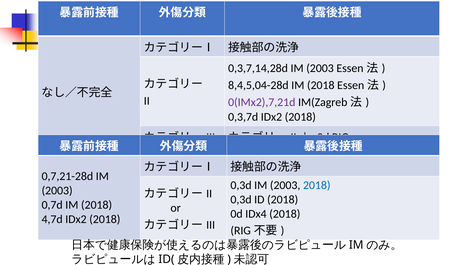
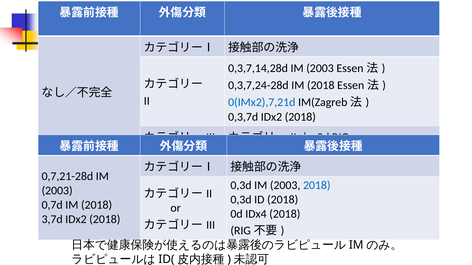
8,4,5,04-28d: 8,4,5,04-28d -> 0,3,7,24-28d
0(IMx2),7,21d colour: purple -> blue
4,7d: 4,7d -> 3,7d
